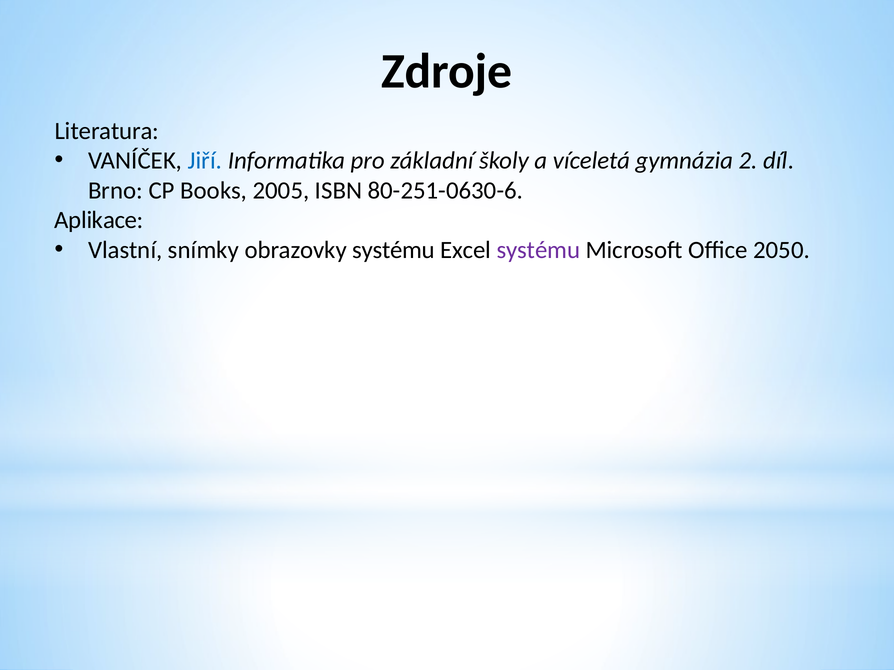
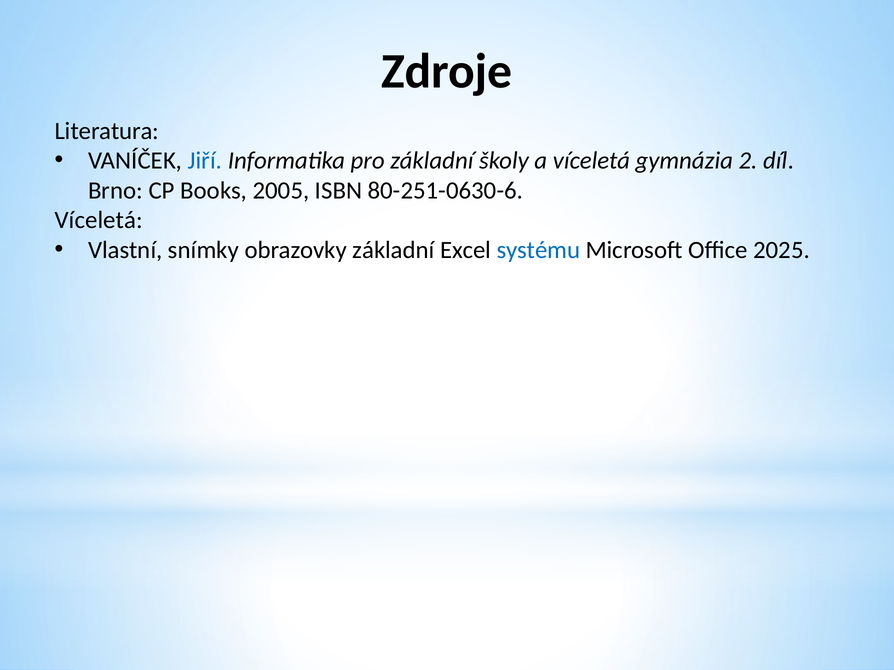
Aplikace at (99, 220): Aplikace -> Víceletá
obrazovky systému: systému -> základní
systému at (538, 250) colour: purple -> blue
2050: 2050 -> 2025
